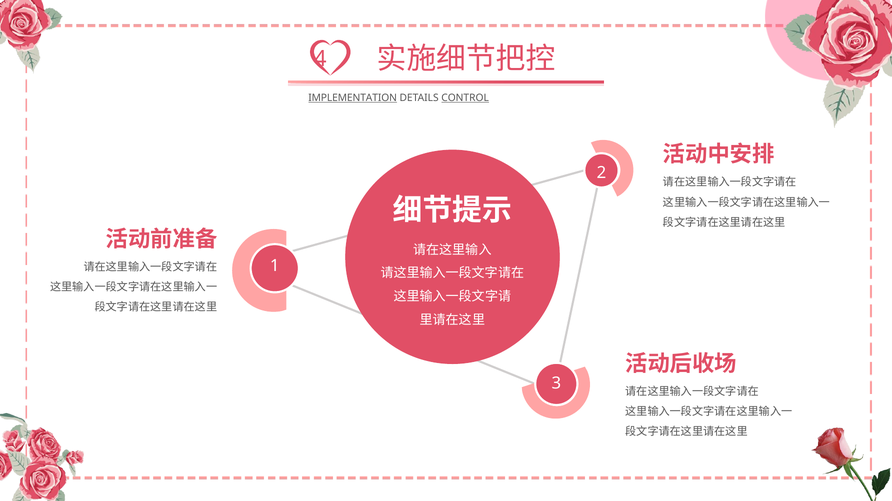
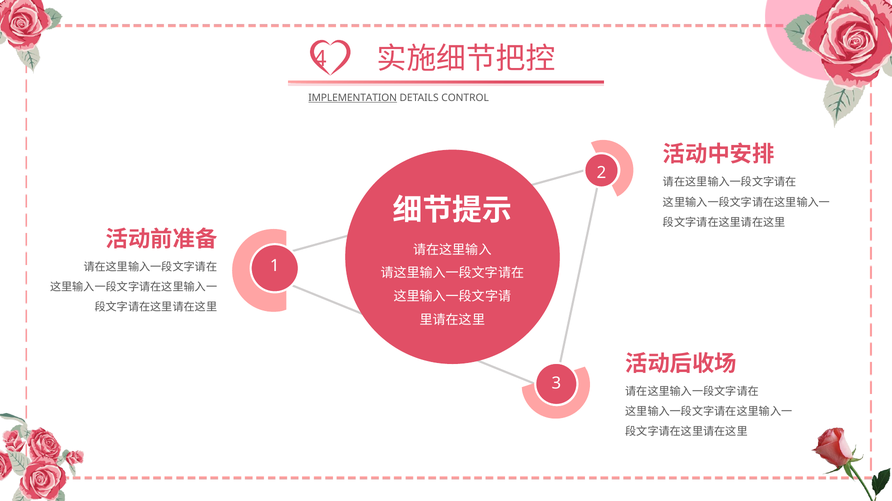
CONTROL underline: present -> none
